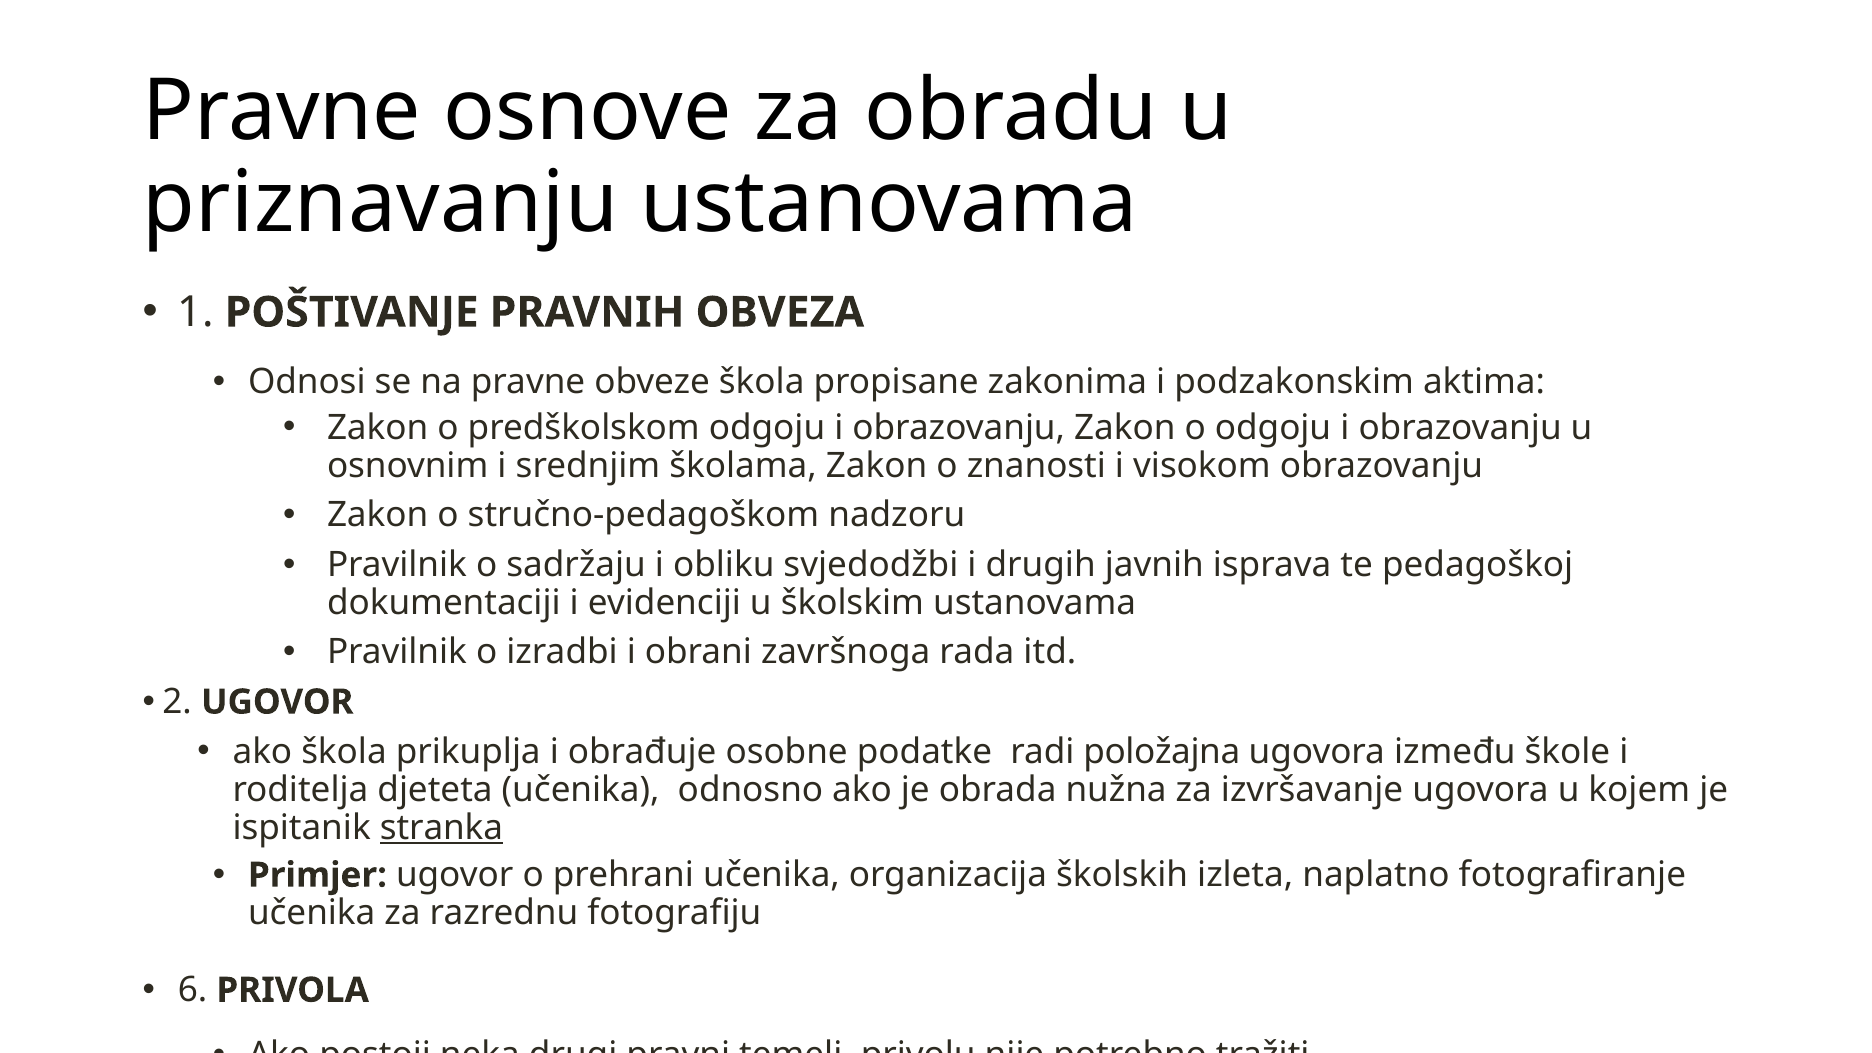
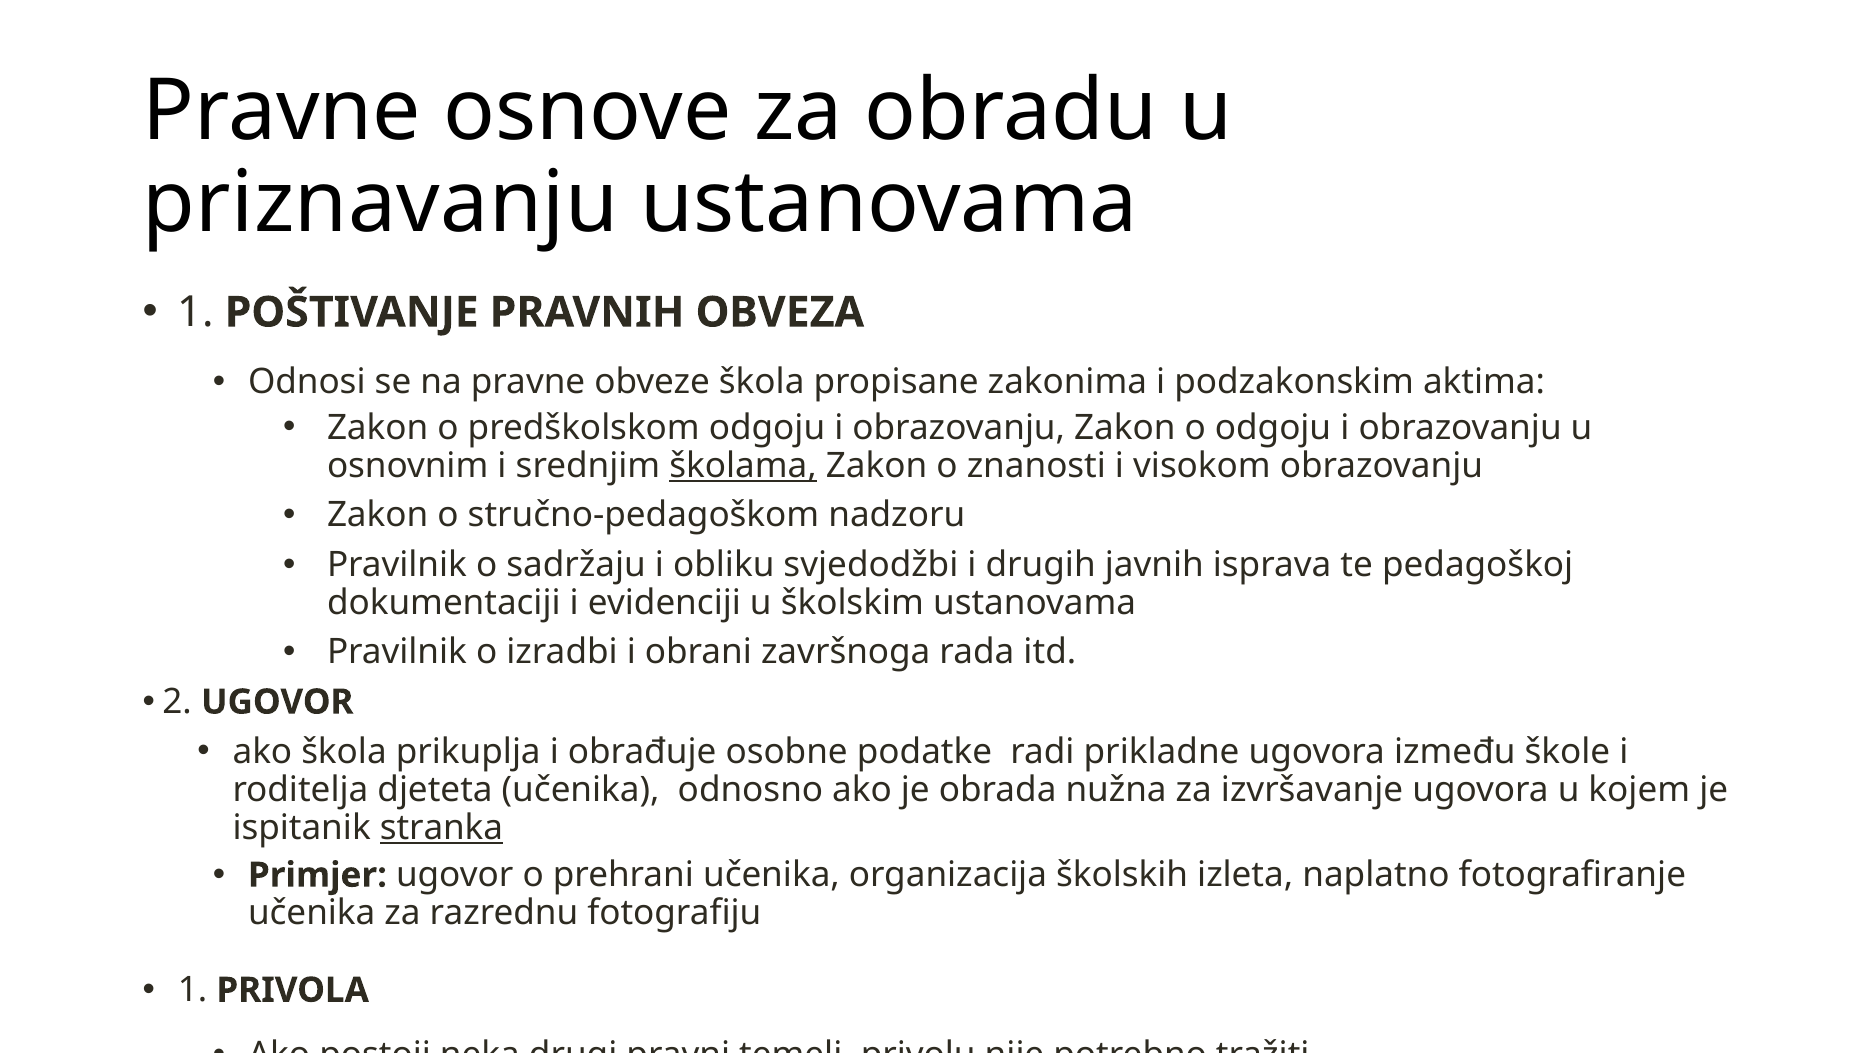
školama underline: none -> present
položajna: položajna -> prikladne
6 at (193, 990): 6 -> 1
